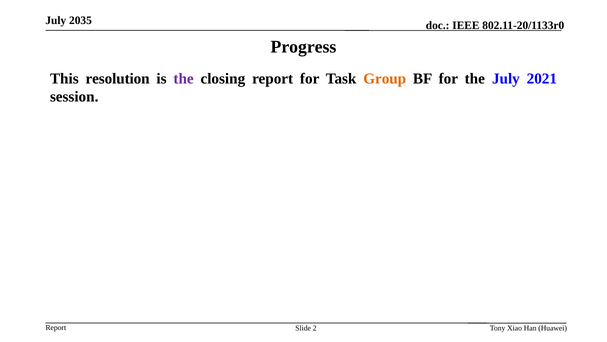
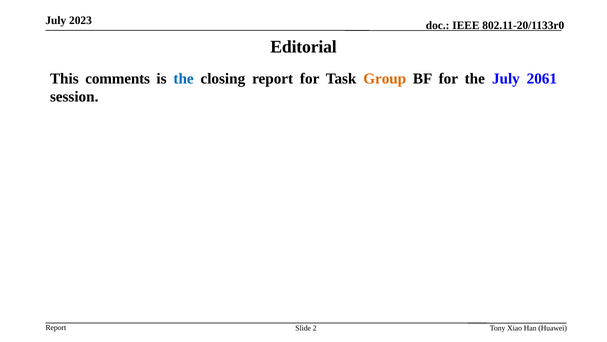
2035: 2035 -> 2023
Progress: Progress -> Editorial
resolution: resolution -> comments
the at (184, 78) colour: purple -> blue
2021: 2021 -> 2061
